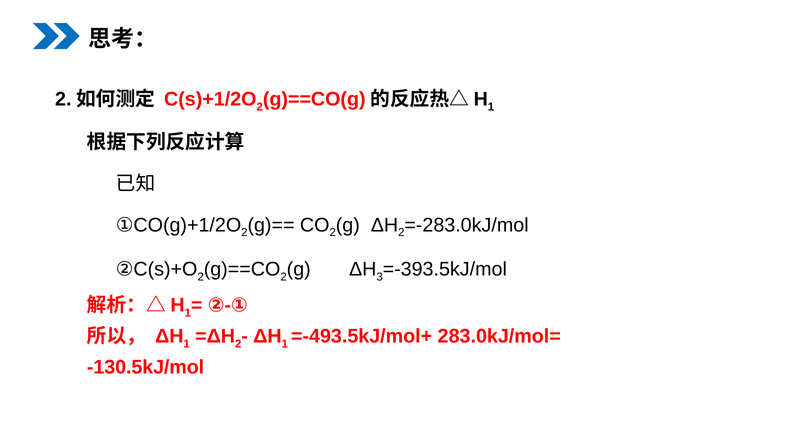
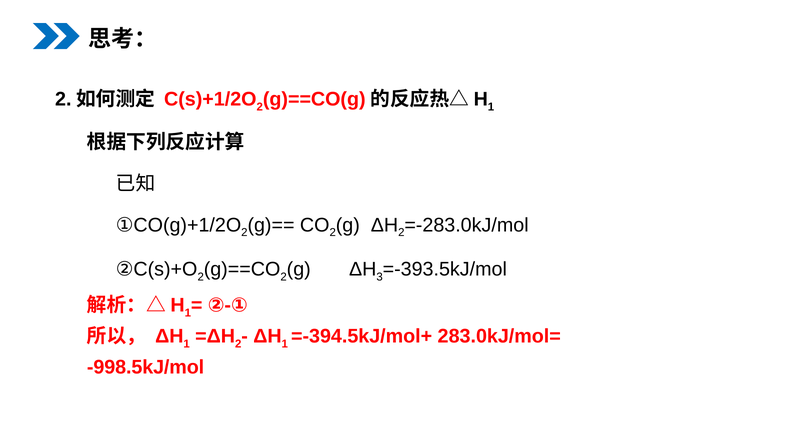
=-493.5kJ/mol+: =-493.5kJ/mol+ -> =-394.5kJ/mol+
-130.5kJ/mol: -130.5kJ/mol -> -998.5kJ/mol
